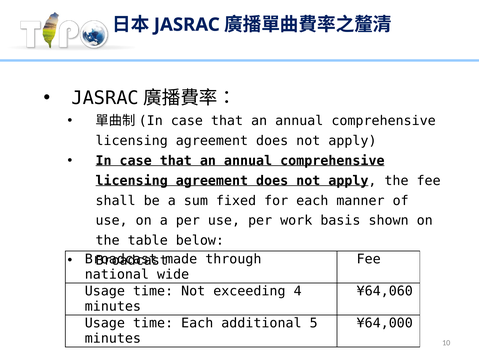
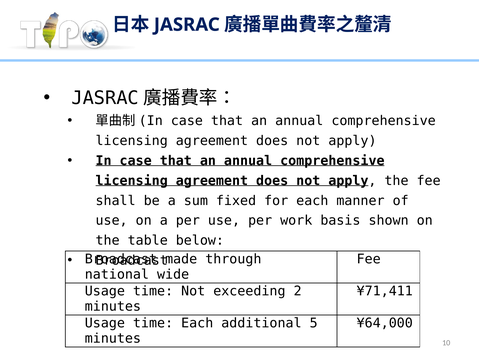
4: 4 -> 2
¥64,060: ¥64,060 -> ¥71,411
